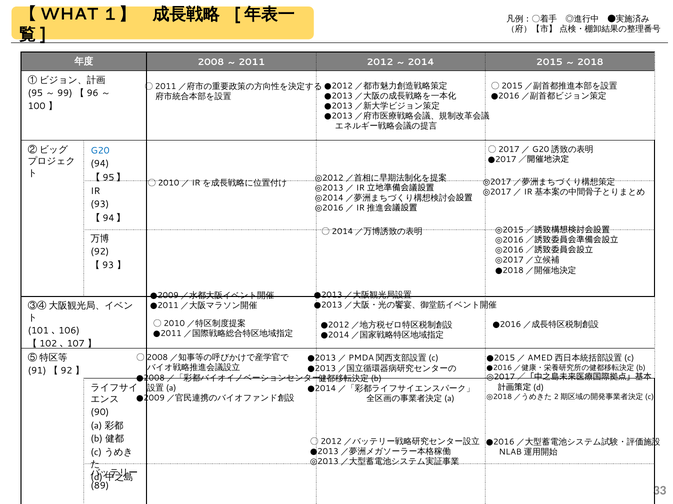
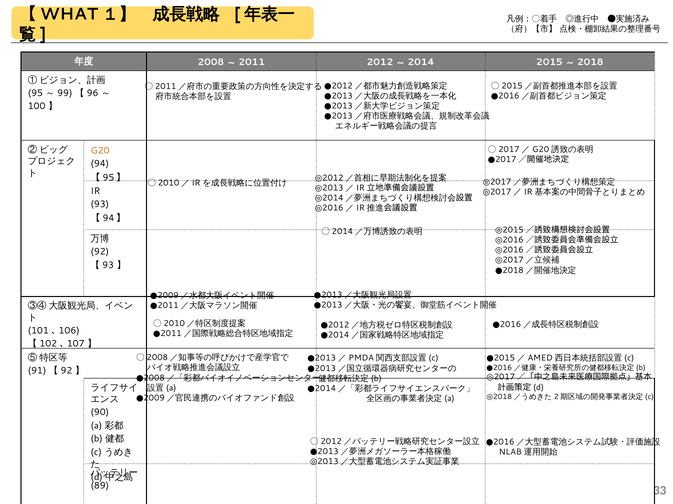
G20 colour: blue -> orange
